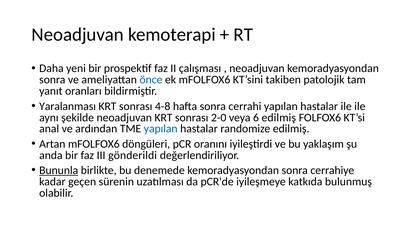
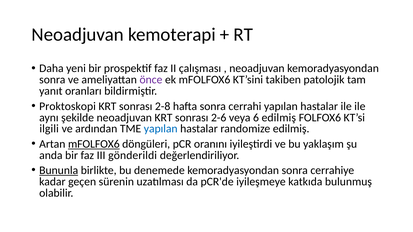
önce colour: blue -> purple
Yaralanması: Yaralanması -> Proktoskopi
4-8: 4-8 -> 2-8
2-0: 2-0 -> 2-6
anal: anal -> ilgili
mFOLFOX6 at (94, 144) underline: none -> present
